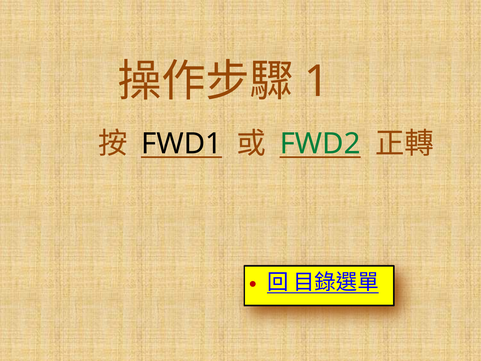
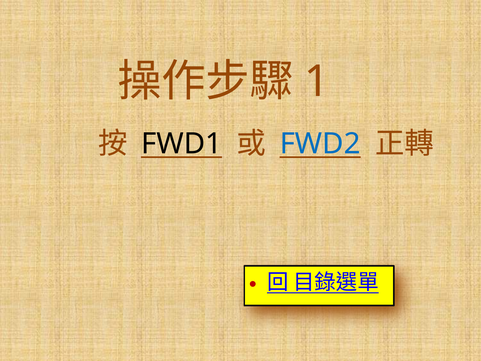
FWD2 colour: green -> blue
